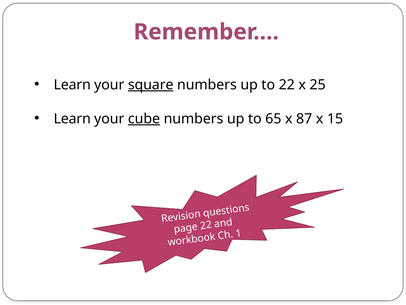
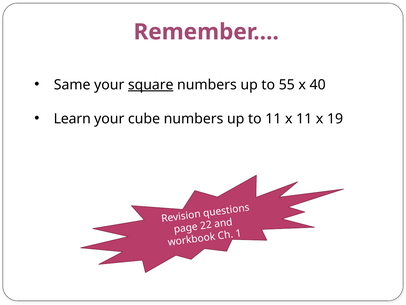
Learn at (72, 85): Learn -> Same
to 22: 22 -> 55
25: 25 -> 40
cube underline: present -> none
to 65: 65 -> 11
x 87: 87 -> 11
15: 15 -> 19
